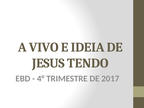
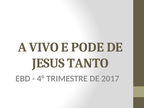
IDEIA: IDEIA -> PODE
TENDO: TENDO -> TANTO
